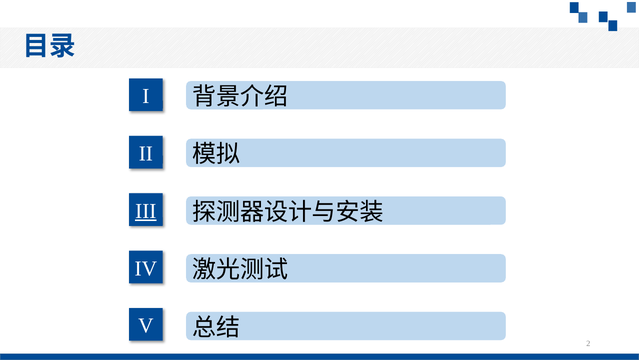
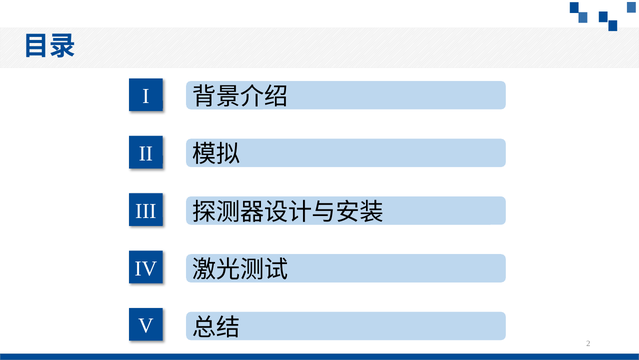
III underline: present -> none
